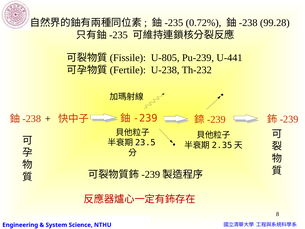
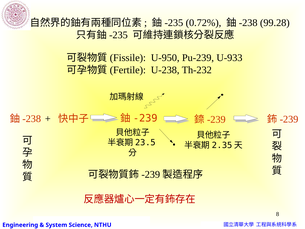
U-805: U-805 -> U-950
U-441: U-441 -> U-933
